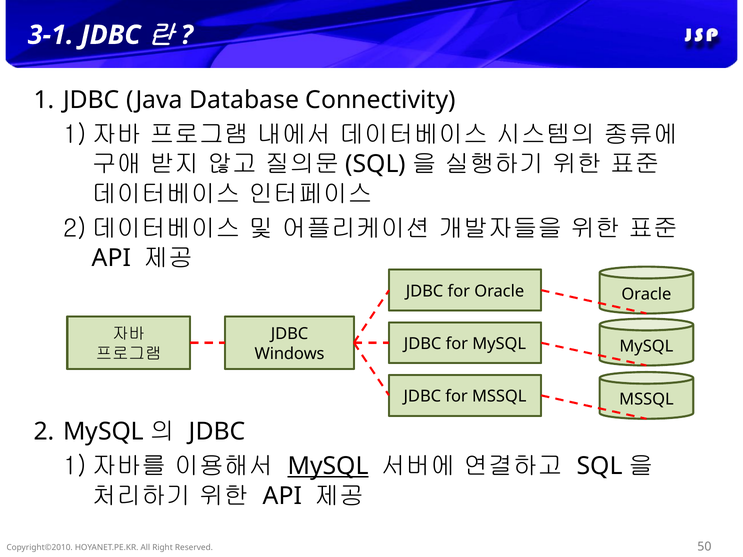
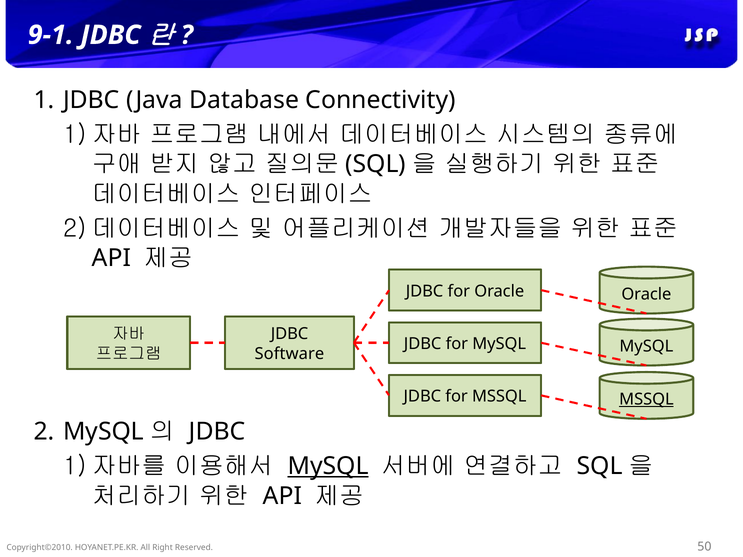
3-1: 3-1 -> 9-1
Windows: Windows -> Software
MSSQL at (646, 400) underline: none -> present
